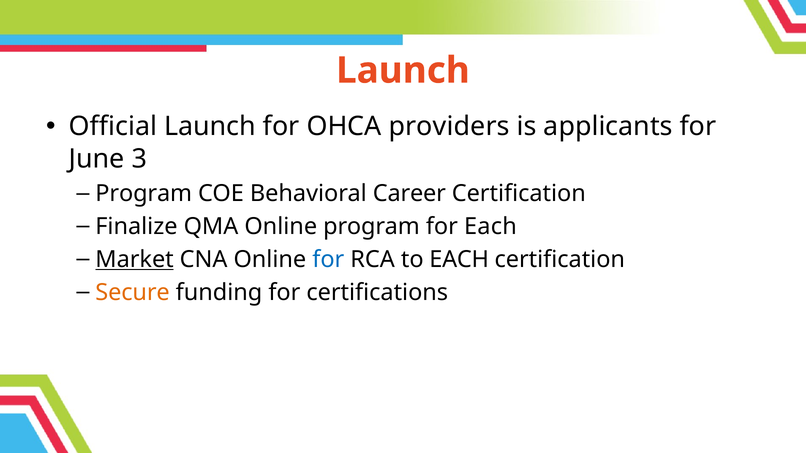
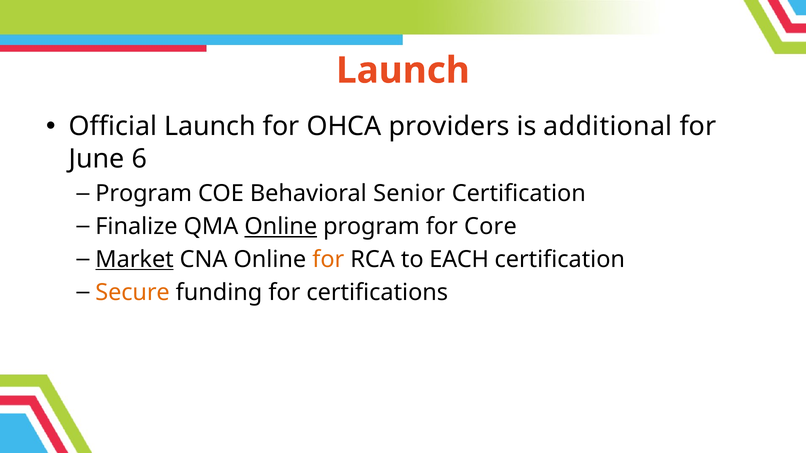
applicants: applicants -> additional
3: 3 -> 6
Career: Career -> Senior
Online at (281, 227) underline: none -> present
for Each: Each -> Core
for at (328, 260) colour: blue -> orange
